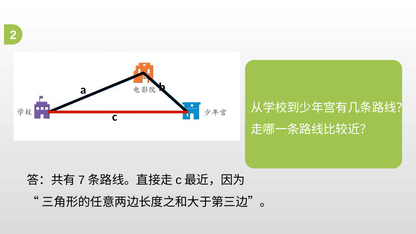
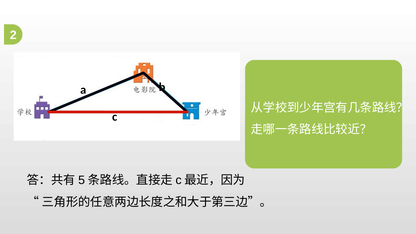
7: 7 -> 5
